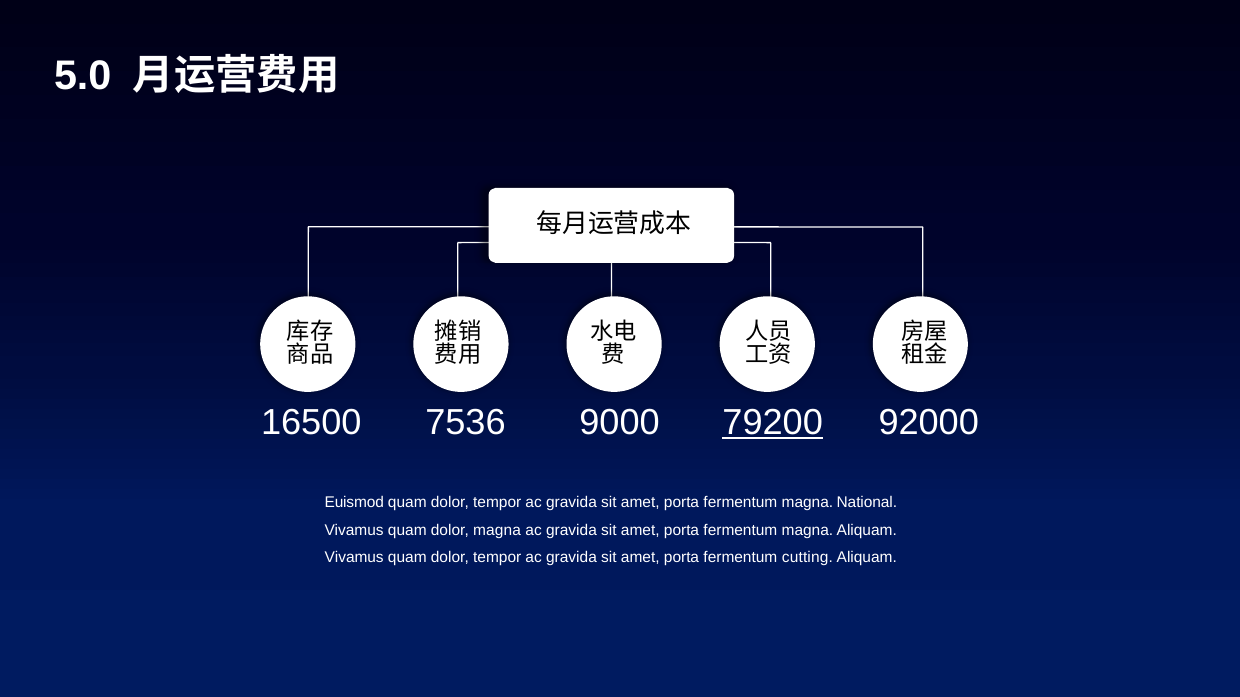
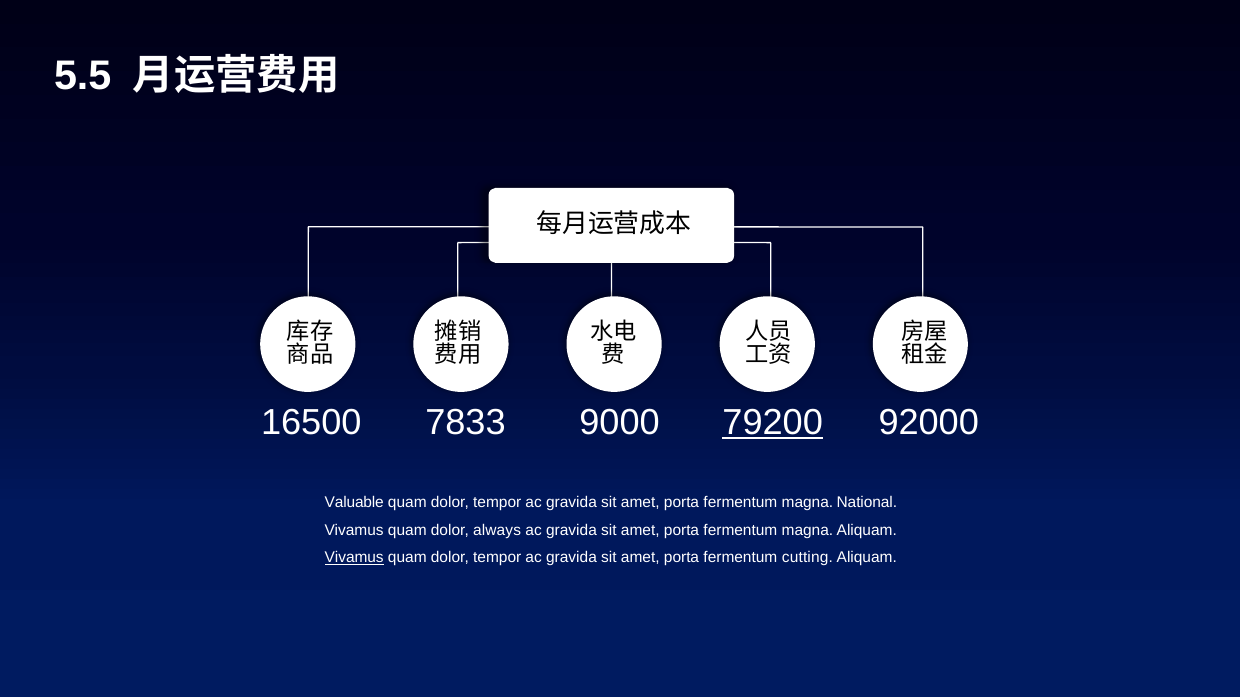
5.0: 5.0 -> 5.5
7536: 7536 -> 7833
Euismod: Euismod -> Valuable
dolor magna: magna -> always
Vivamus at (354, 558) underline: none -> present
